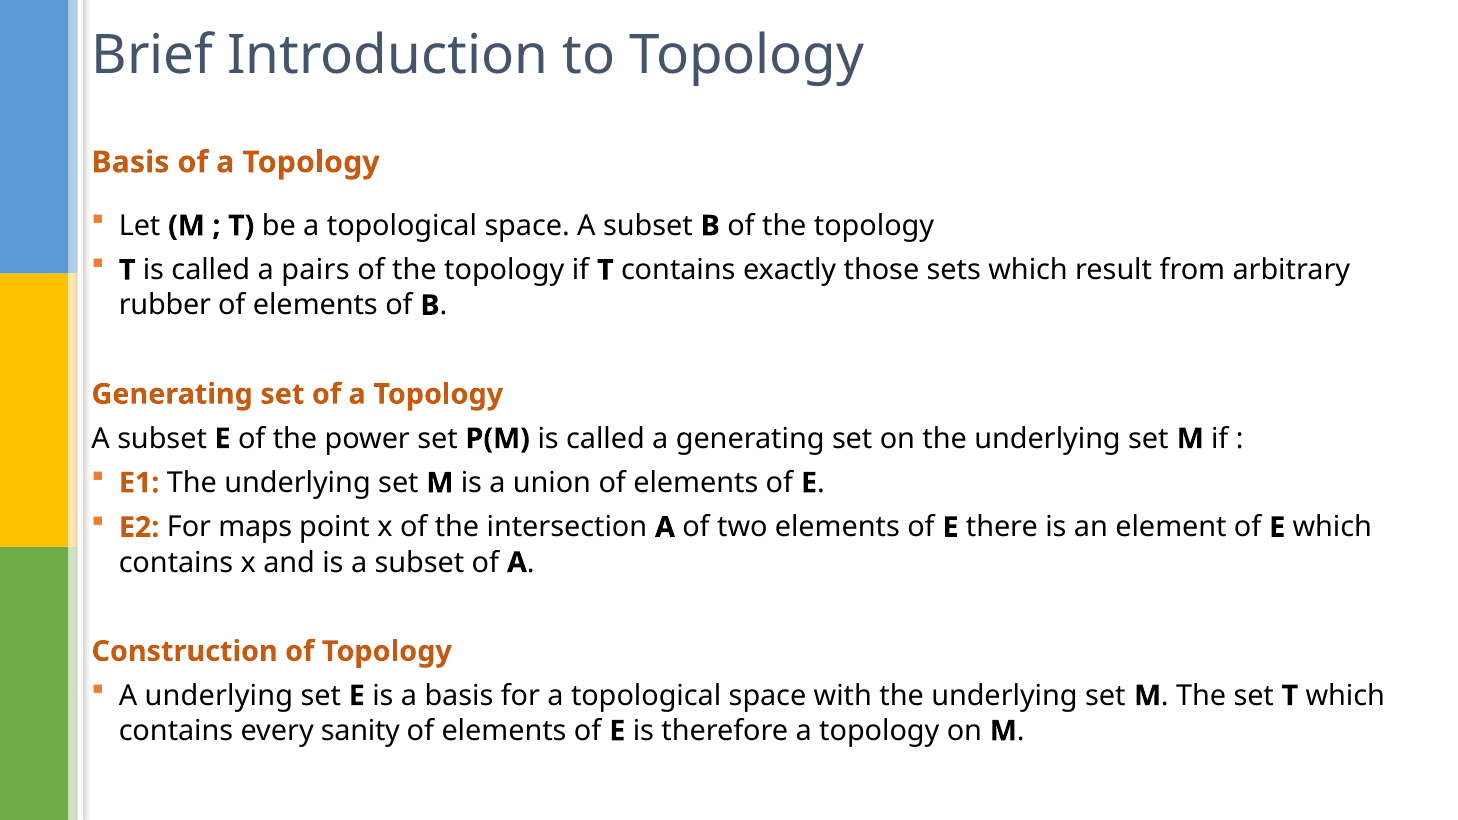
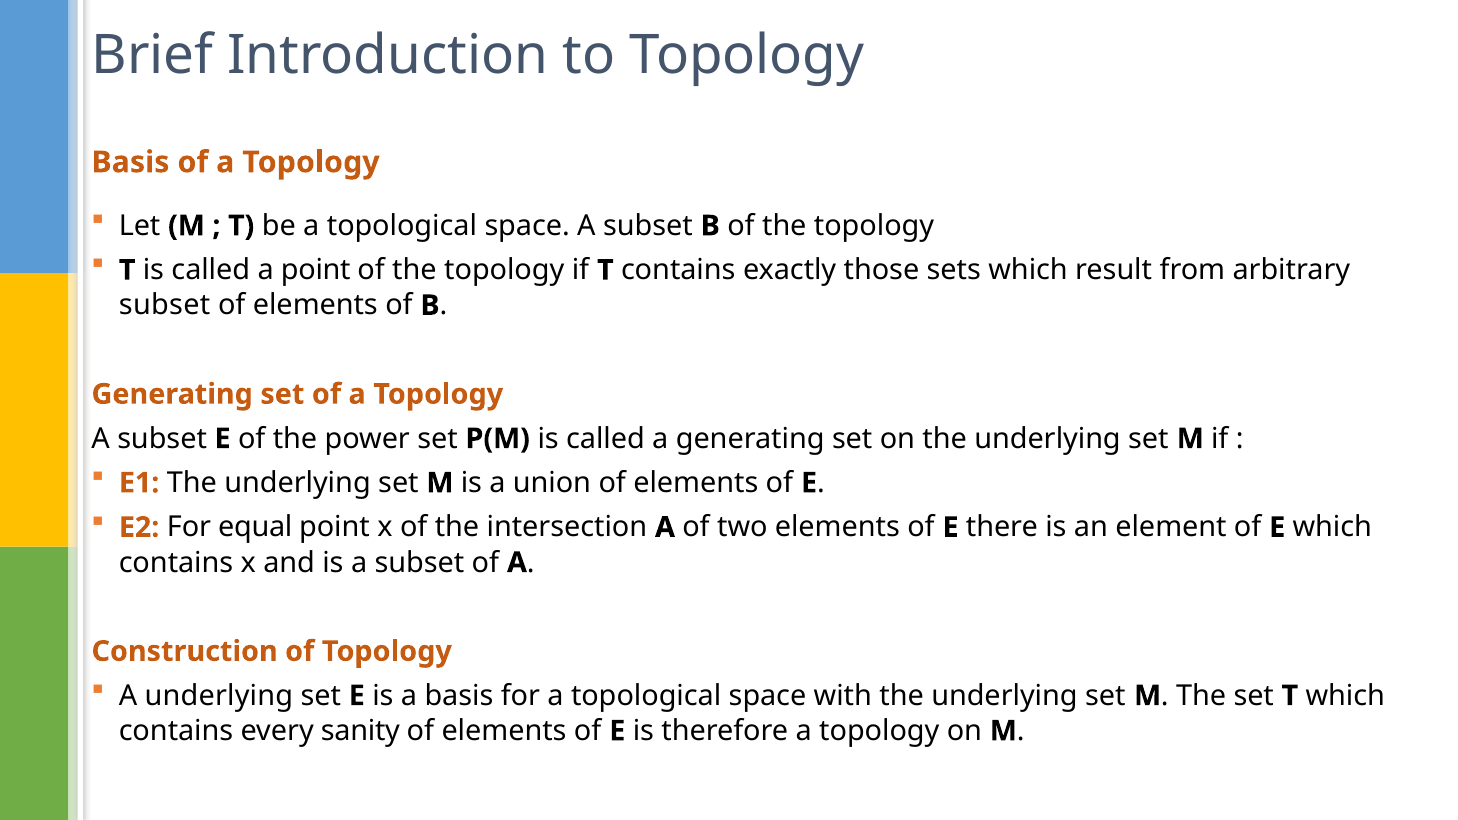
a pairs: pairs -> point
rubber at (165, 305): rubber -> subset
maps: maps -> equal
